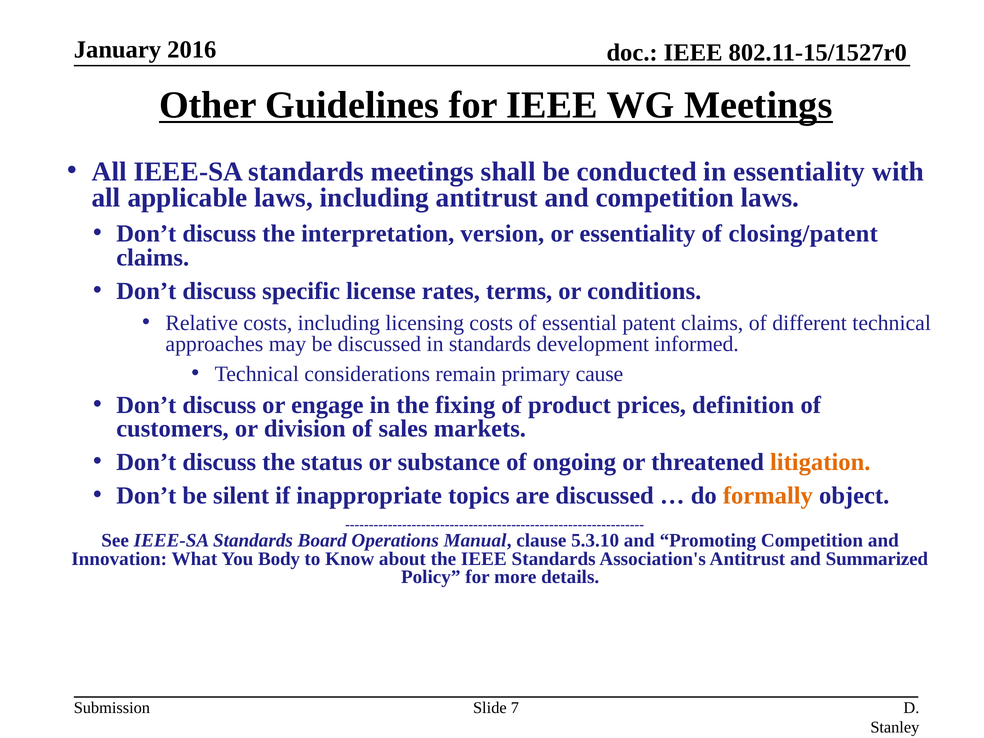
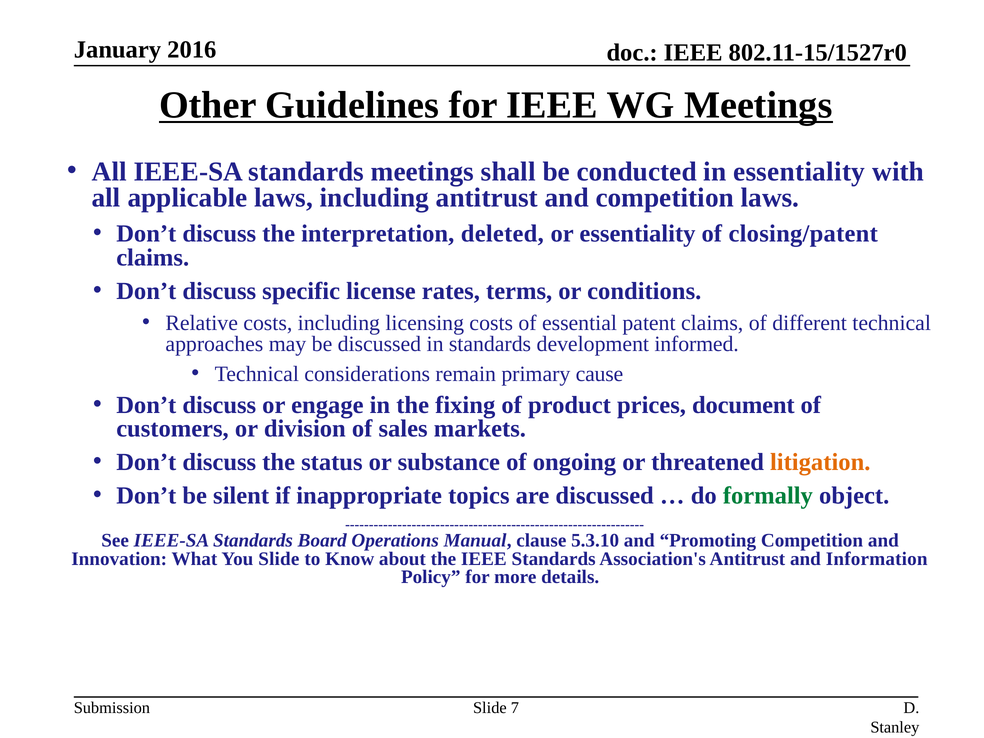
version: version -> deleted
definition: definition -> document
formally colour: orange -> green
You Body: Body -> Slide
Summarized: Summarized -> Information
